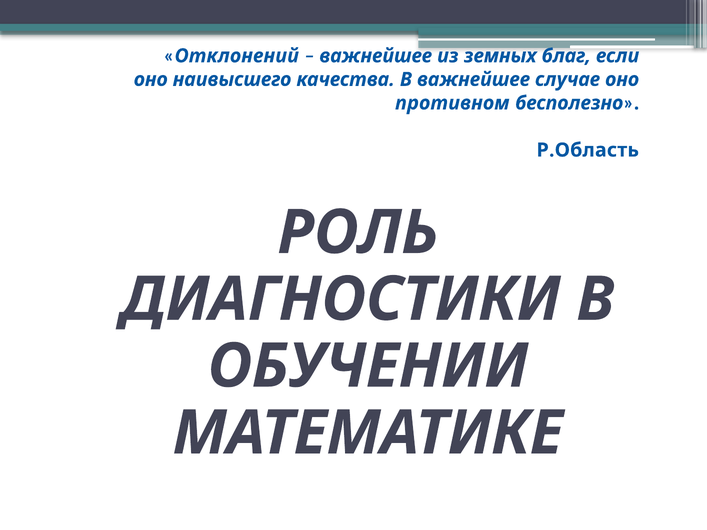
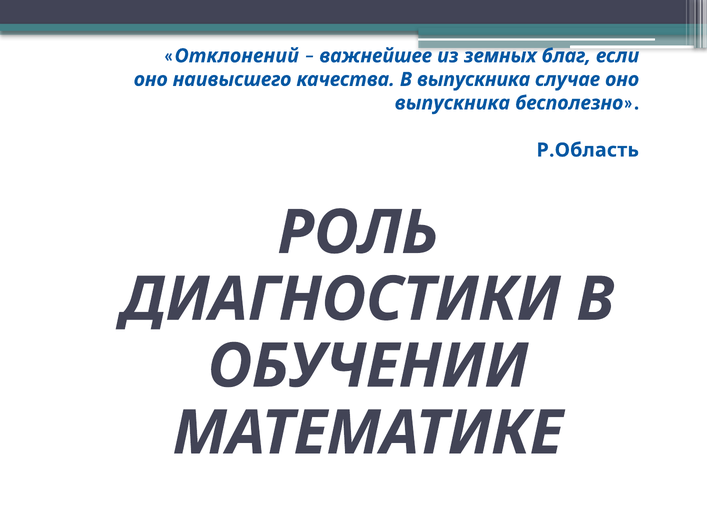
В важнейшее: важнейшее -> выпускника
противном at (452, 103): противном -> выпускника
